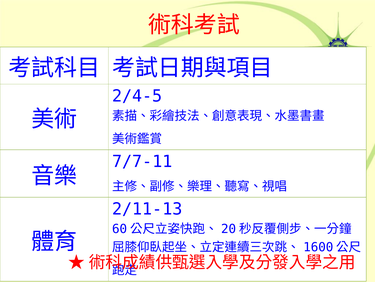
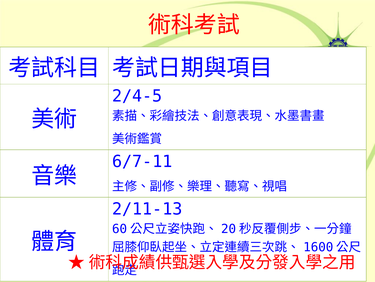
7/7-11: 7/7-11 -> 6/7-11
